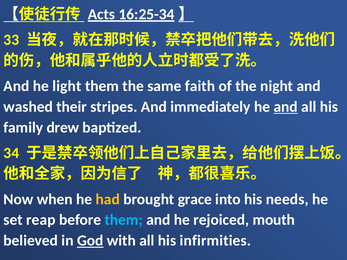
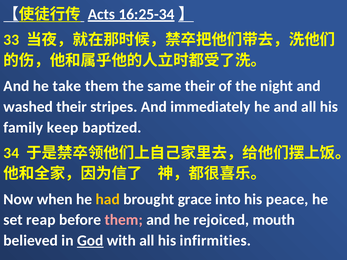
light: light -> take
same faith: faith -> their
and at (286, 107) underline: present -> none
drew: drew -> keep
needs: needs -> peace
them at (124, 220) colour: light blue -> pink
